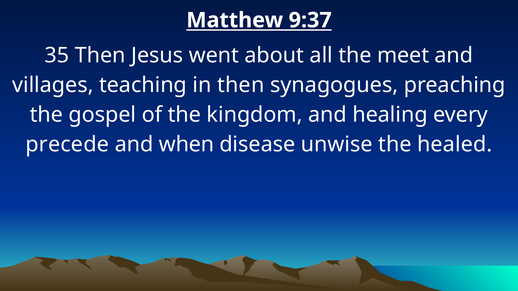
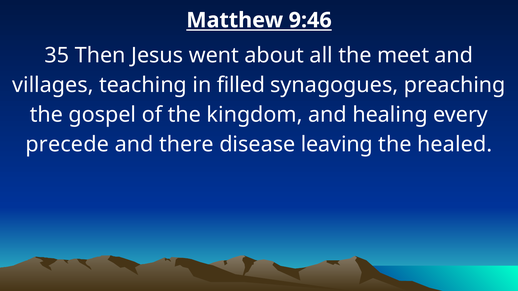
9:37: 9:37 -> 9:46
in then: then -> filled
when: when -> there
unwise: unwise -> leaving
